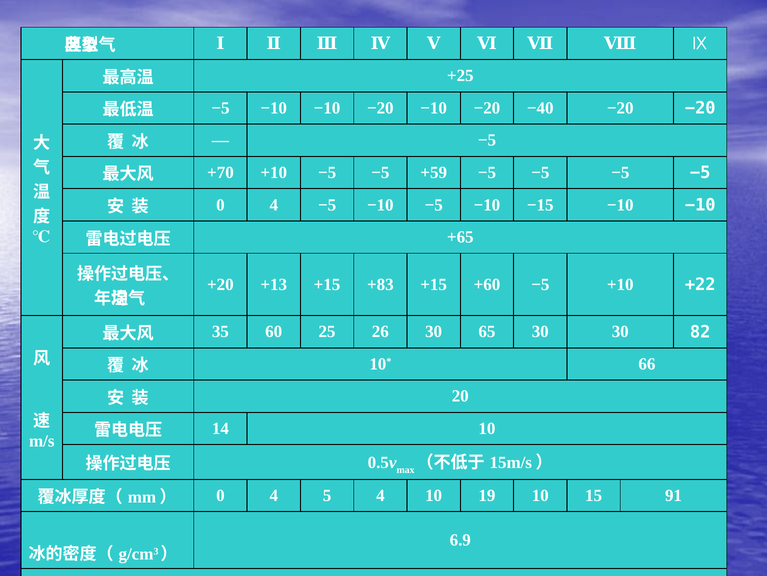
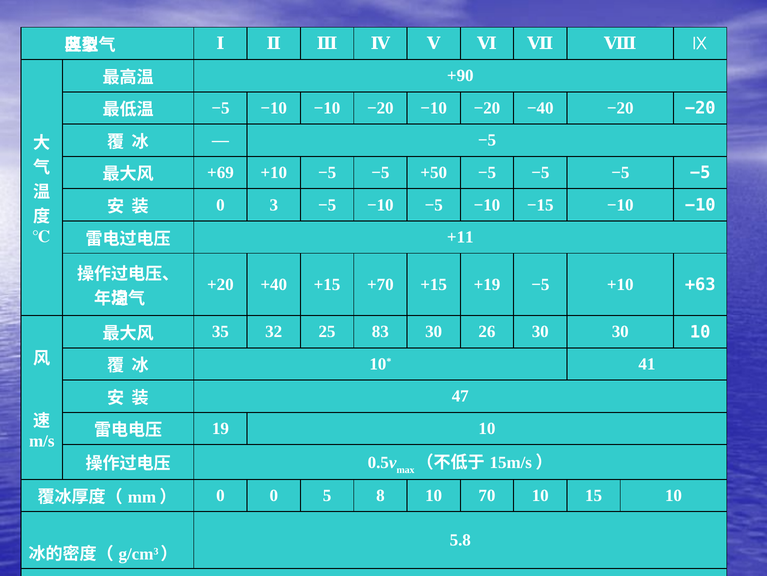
+25: +25 -> +90
+70: +70 -> +69
+59: +59 -> +50
4 at (274, 205): 4 -> 3
+65: +65 -> +11
+13: +13 -> +40
+83: +83 -> +70
+60: +60 -> +19
+22: +22 -> +63
60: 60 -> 32
26: 26 -> 83
65: 65 -> 26
30 82: 82 -> 10
66: 66 -> 41
20: 20 -> 47
14: 14 -> 19
4 at (274, 495): 4 -> 0
5 4: 4 -> 8
19: 19 -> 70
15 91: 91 -> 10
6.9: 6.9 -> 5.8
